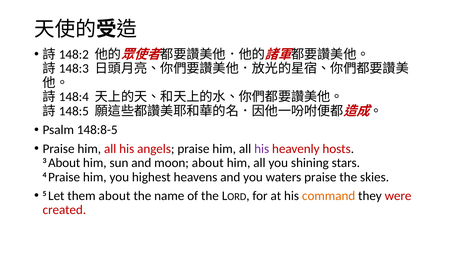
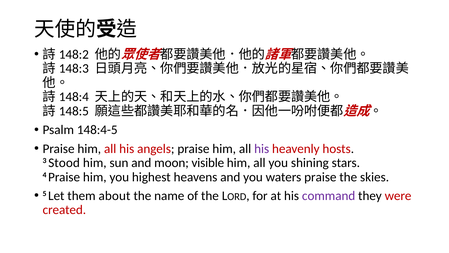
148:8-5: 148:8-5 -> 148:4-5
3 About: About -> Stood
moon about: about -> visible
command colour: orange -> purple
